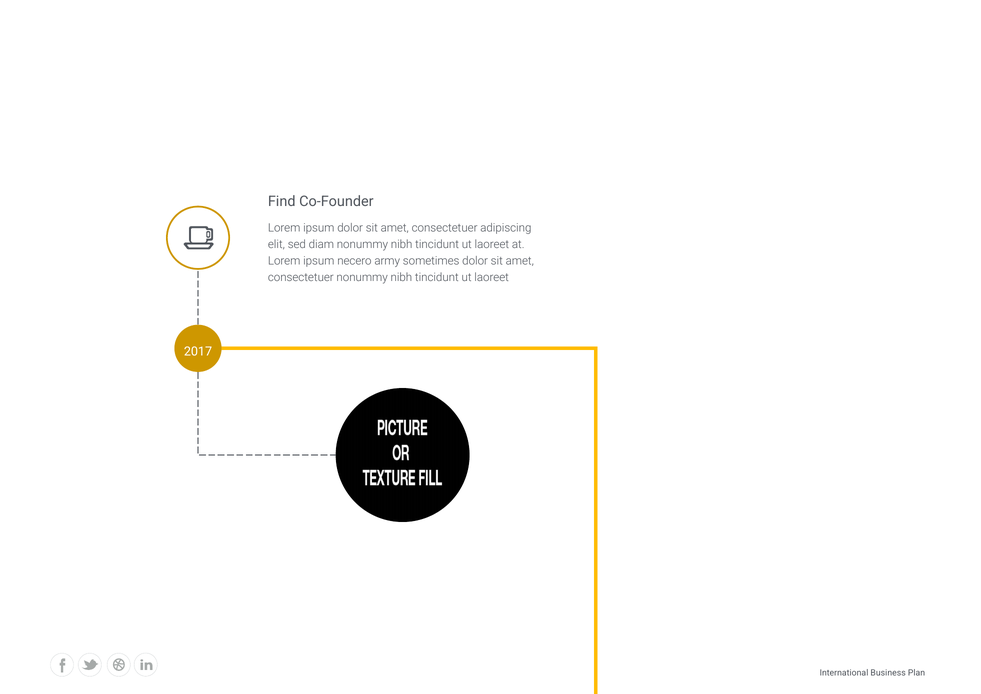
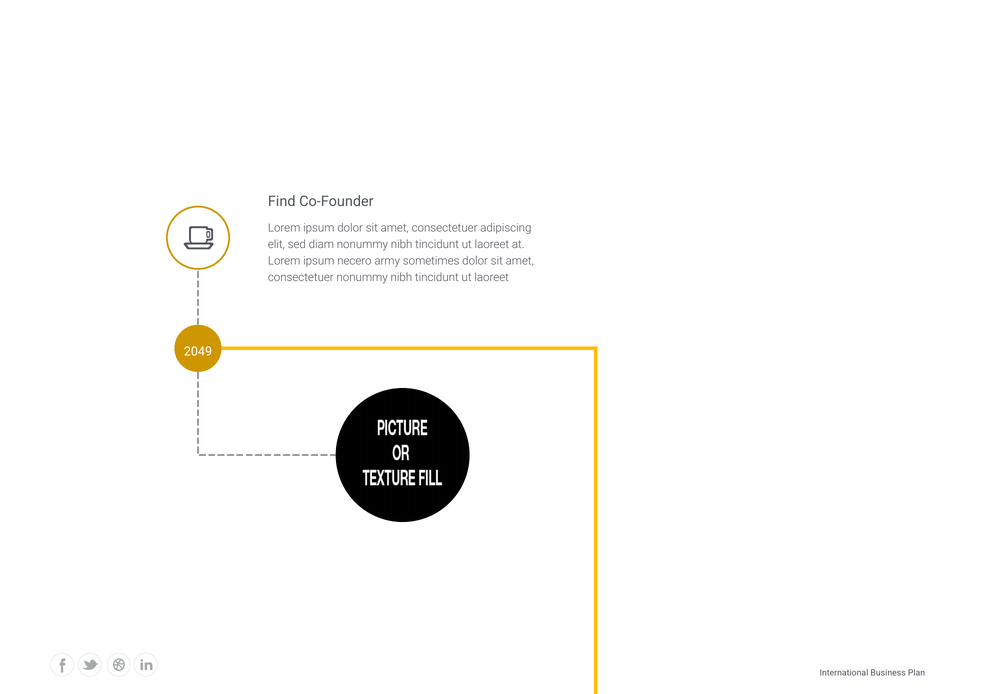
2017: 2017 -> 2049
